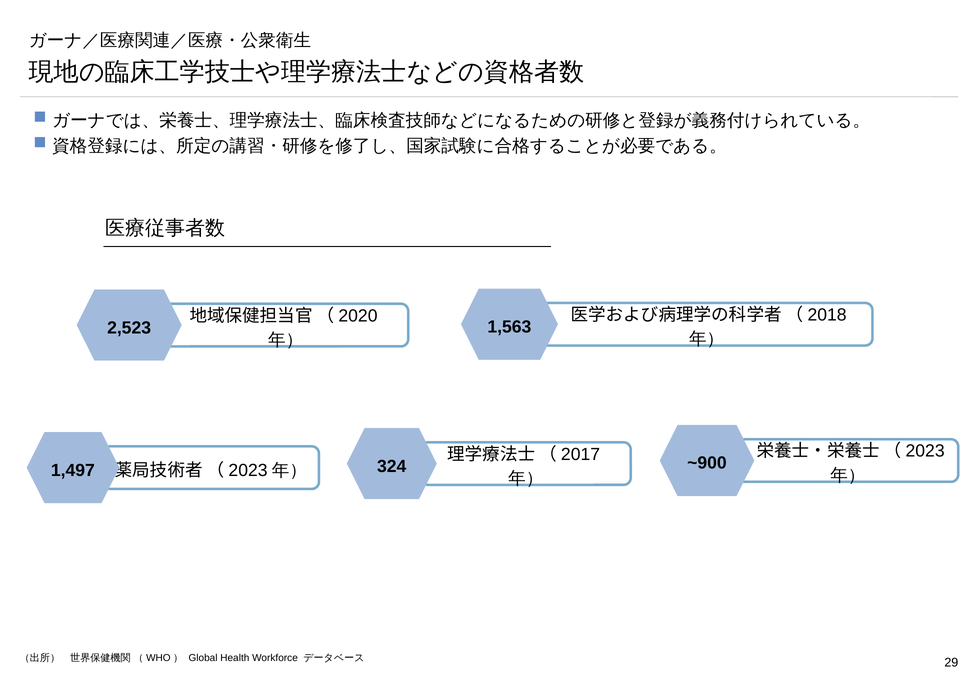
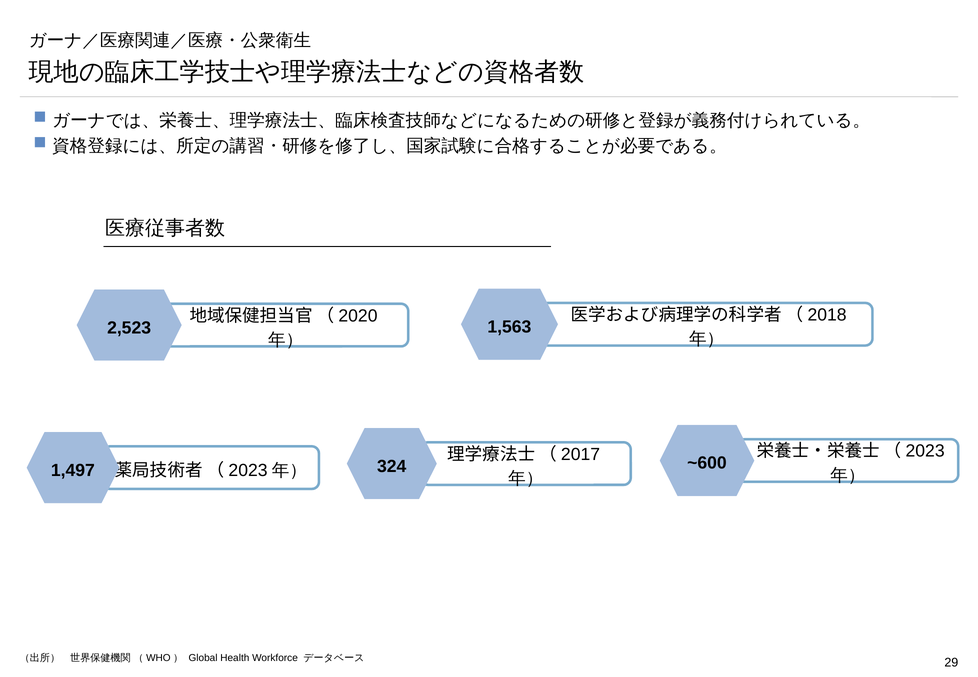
~900: ~900 -> ~600
